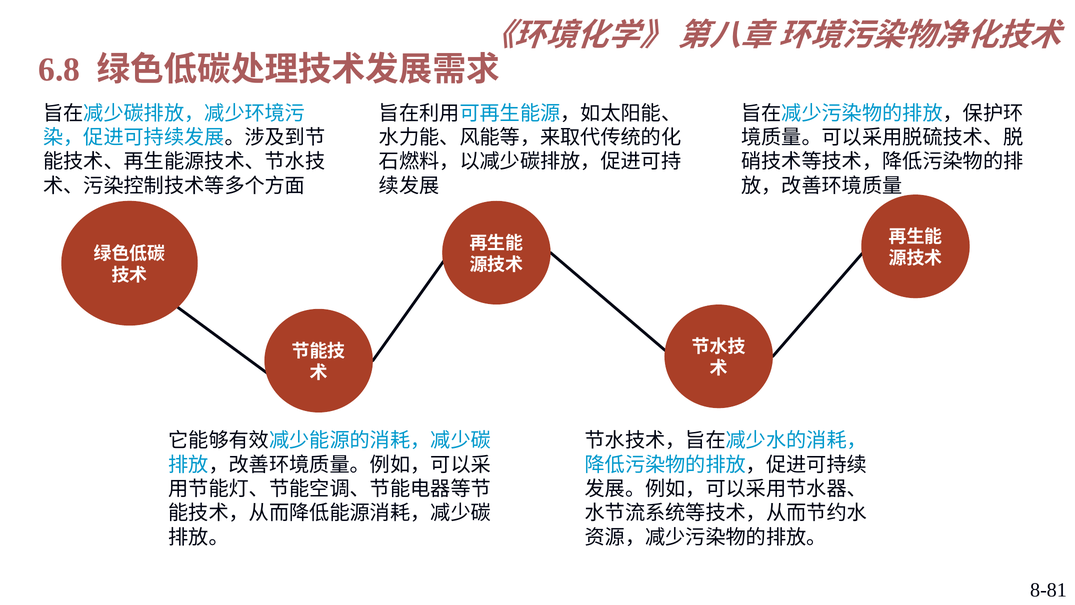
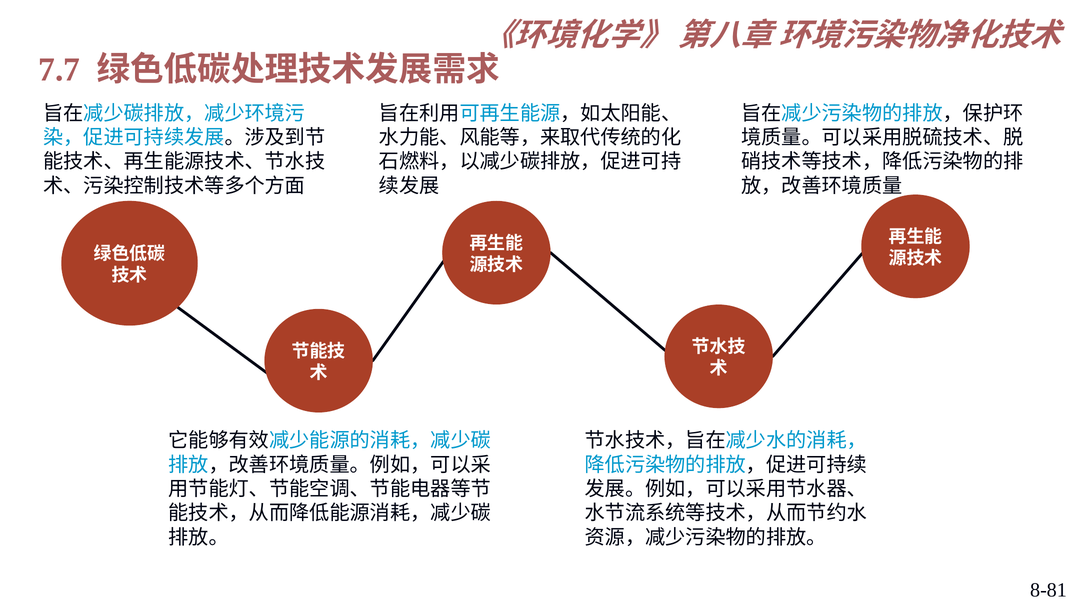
6.8: 6.8 -> 7.7
